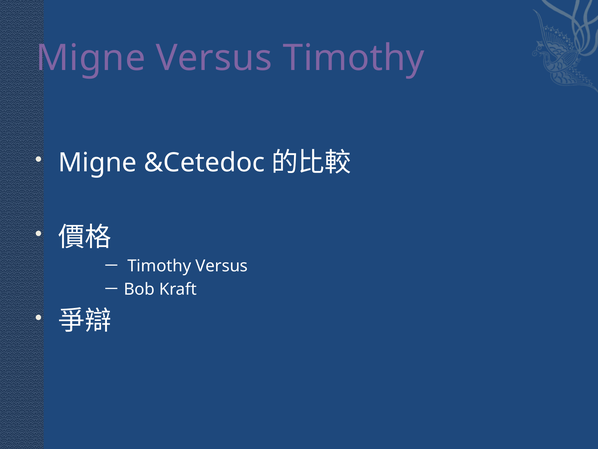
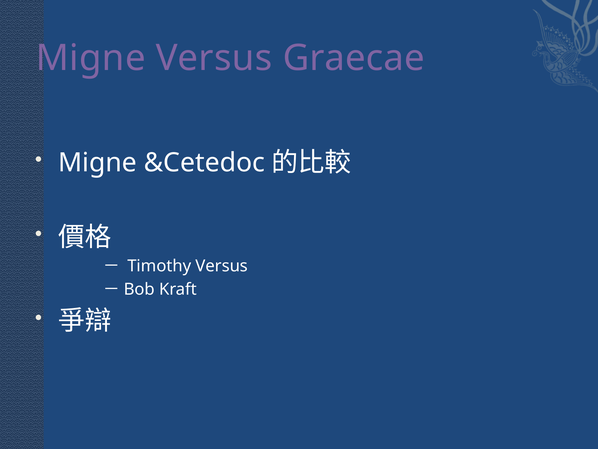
Versus Timothy: Timothy -> Graecae
